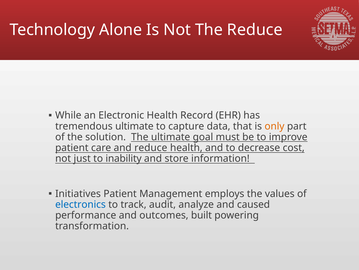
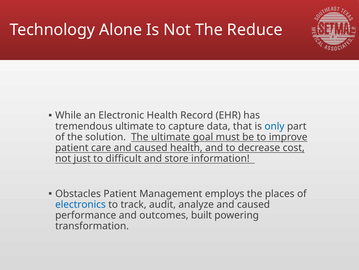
only colour: orange -> blue
care and reduce: reduce -> caused
inability: inability -> difficult
Initiatives: Initiatives -> Obstacles
values: values -> places
